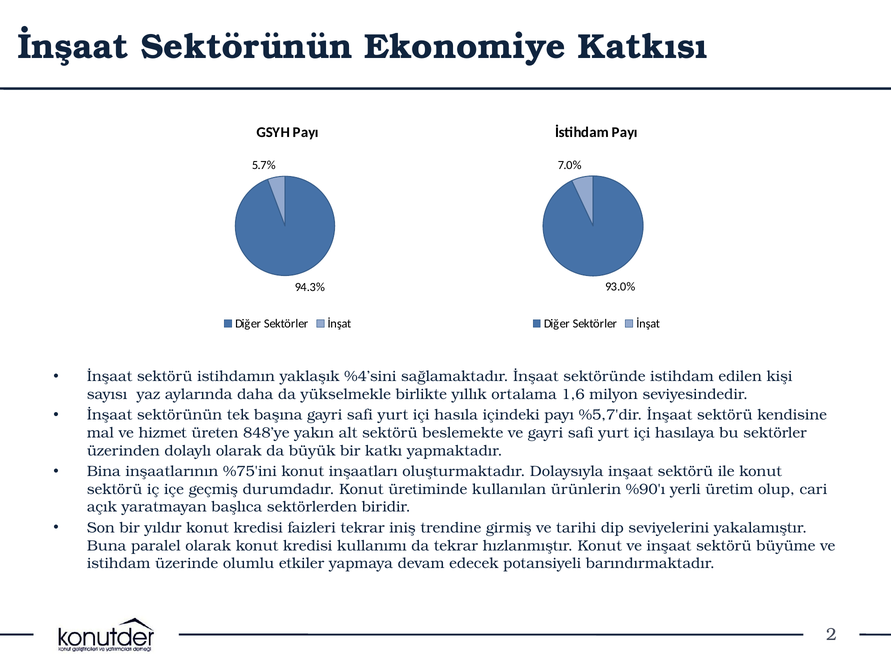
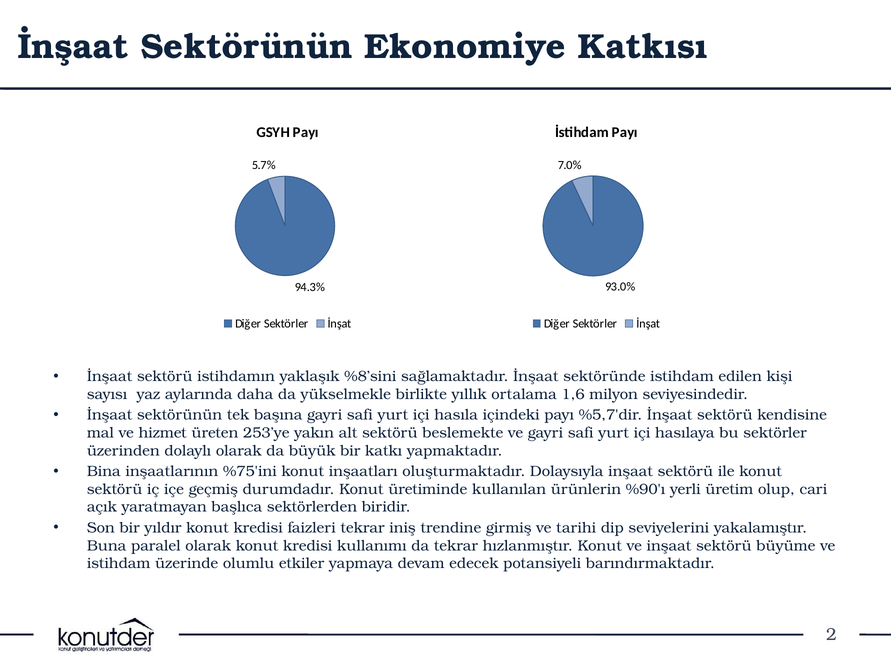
%4’sini: %4’sini -> %8’sini
848’ye: 848’ye -> 253’ye
